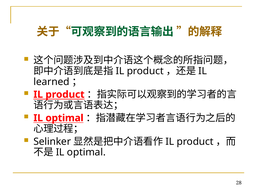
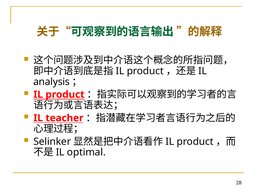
learned: learned -> analysis
optimal at (65, 118): optimal -> teacher
